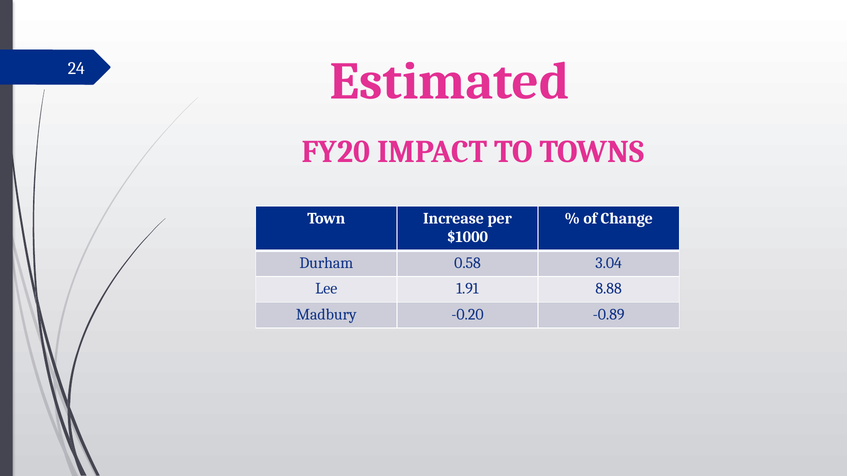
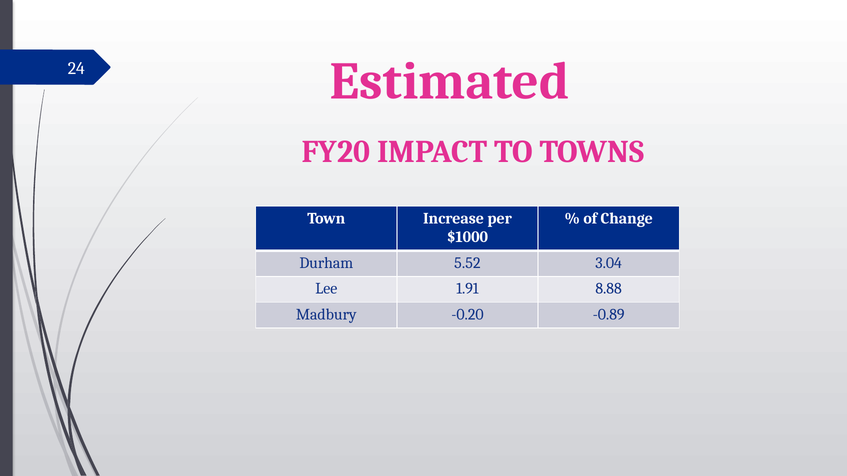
0.58: 0.58 -> 5.52
